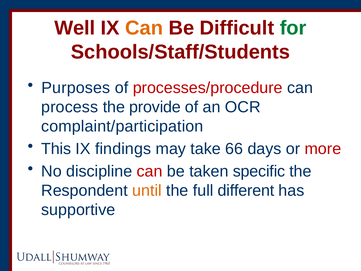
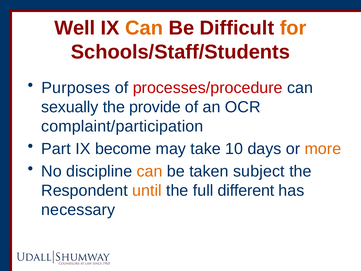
for colour: green -> orange
process: process -> sexually
This: This -> Part
findings: findings -> become
66: 66 -> 10
more colour: red -> orange
can at (150, 171) colour: red -> orange
specific: specific -> subject
supportive: supportive -> necessary
